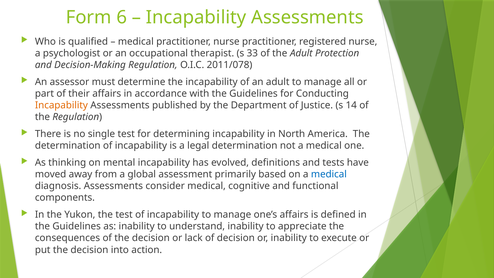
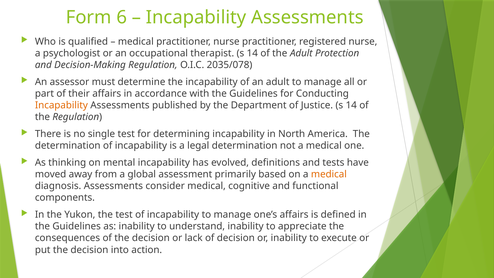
therapist s 33: 33 -> 14
2011/078: 2011/078 -> 2035/078
medical at (329, 174) colour: blue -> orange
